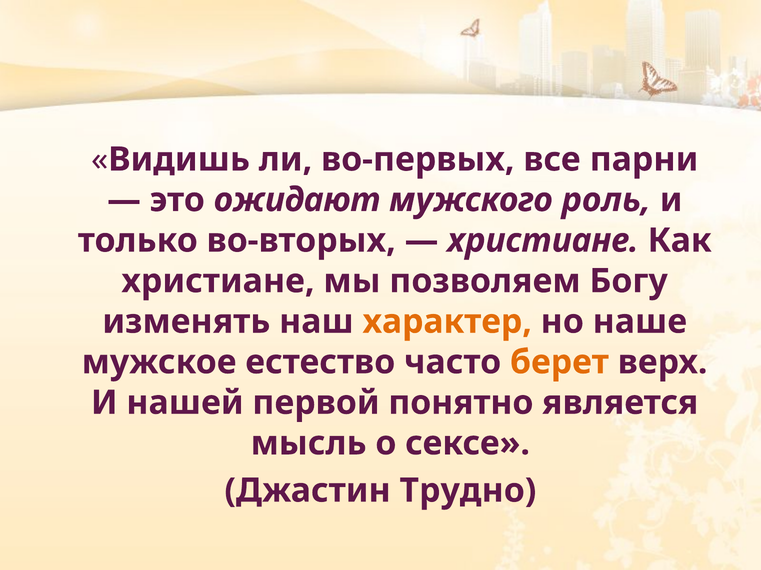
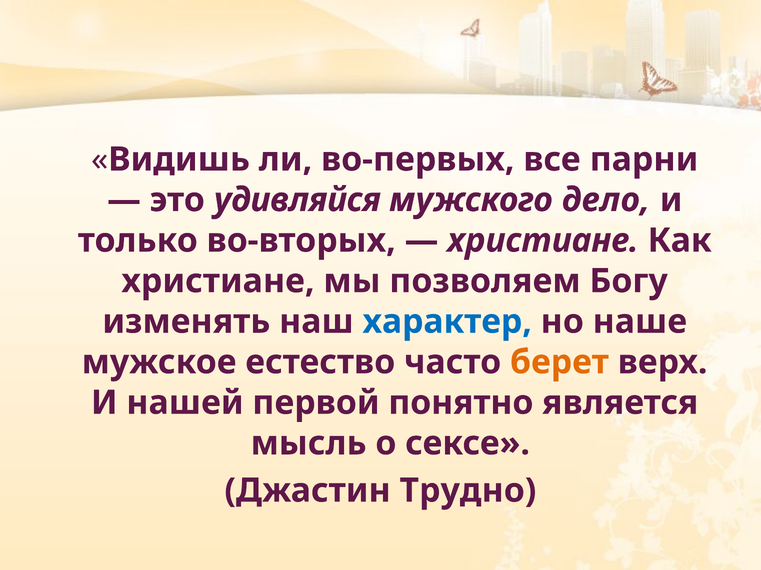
ожидают: ожидают -> удивляйся
роль: роль -> дело
характер colour: orange -> blue
